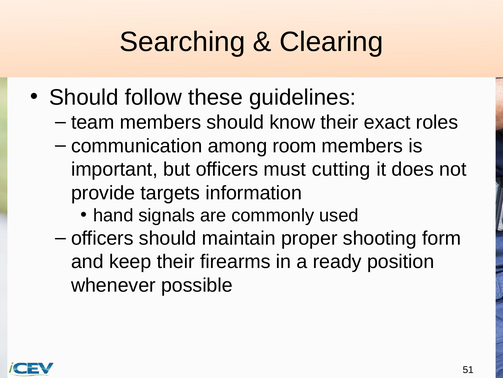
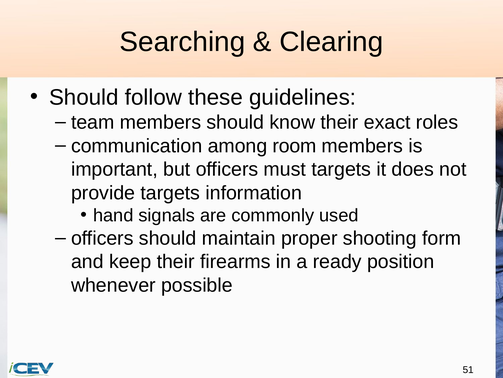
must cutting: cutting -> targets
